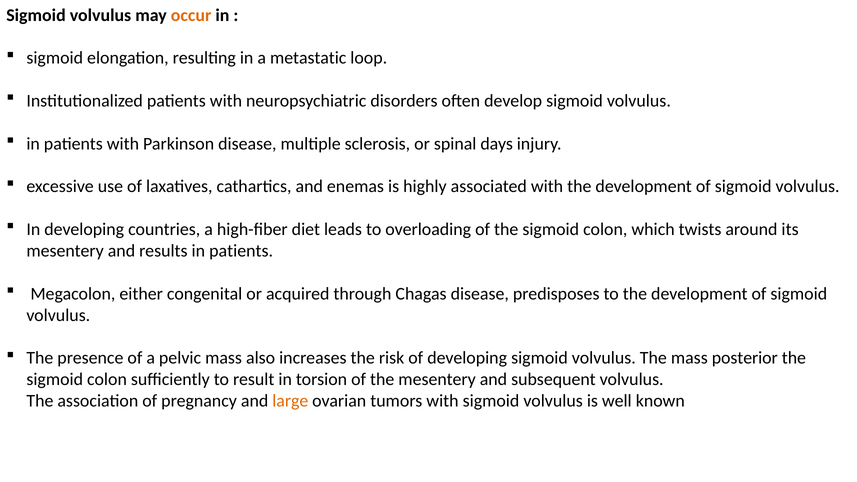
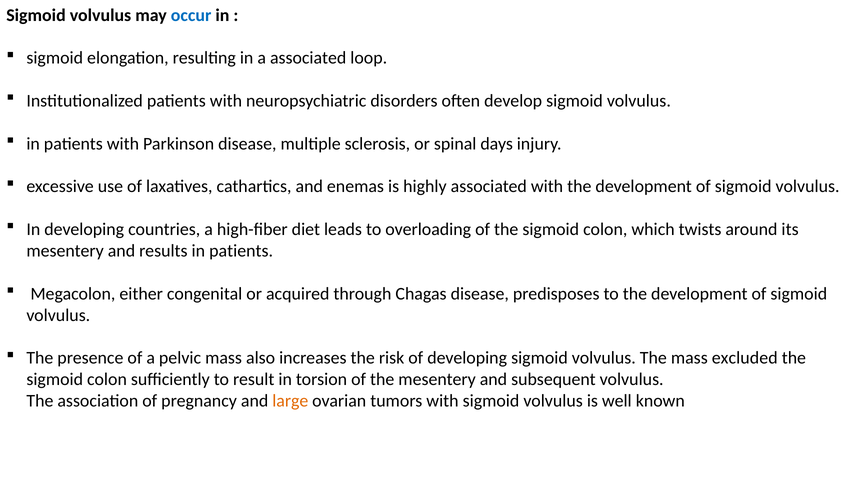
occur colour: orange -> blue
a metastatic: metastatic -> associated
posterior: posterior -> excluded
